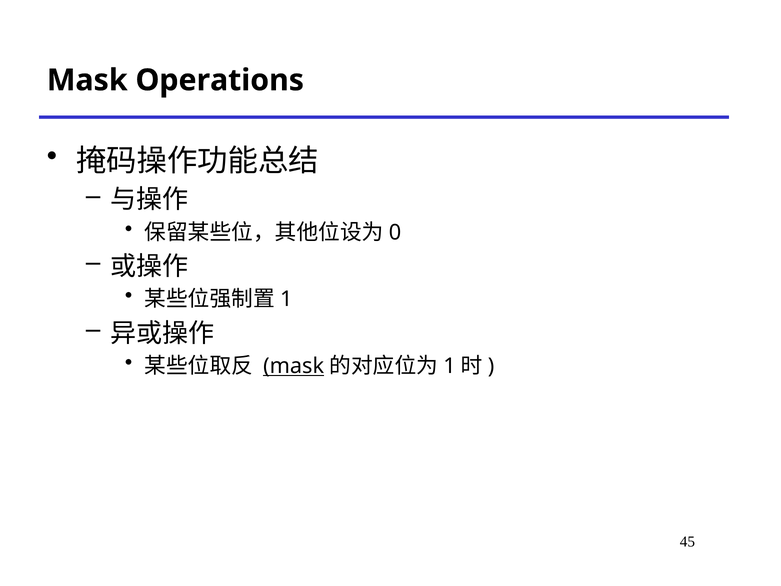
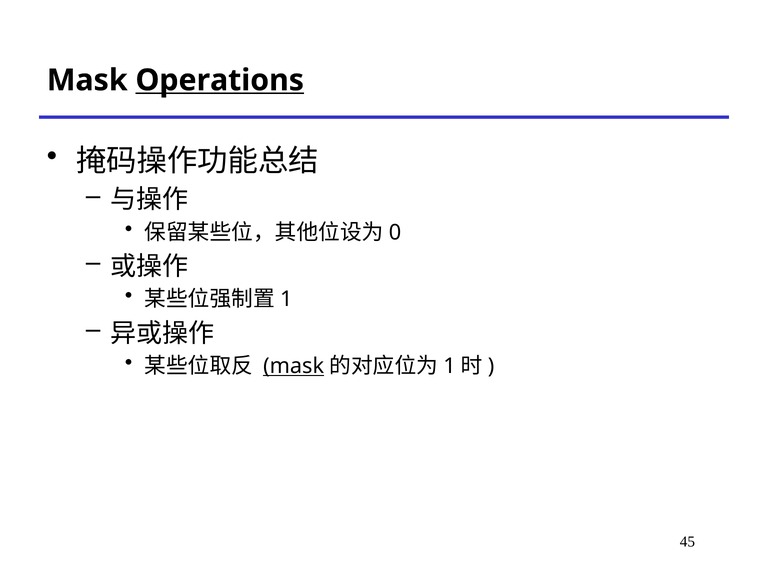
Operations underline: none -> present
